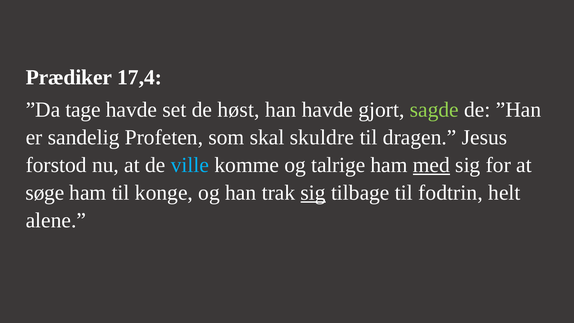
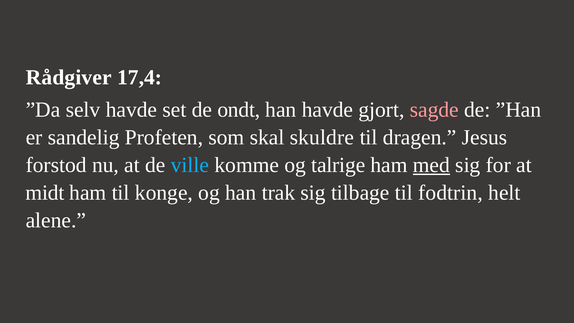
Prædiker: Prædiker -> Rådgiver
tage: tage -> selv
høst: høst -> ondt
sagde colour: light green -> pink
søge: søge -> midt
sig at (313, 193) underline: present -> none
